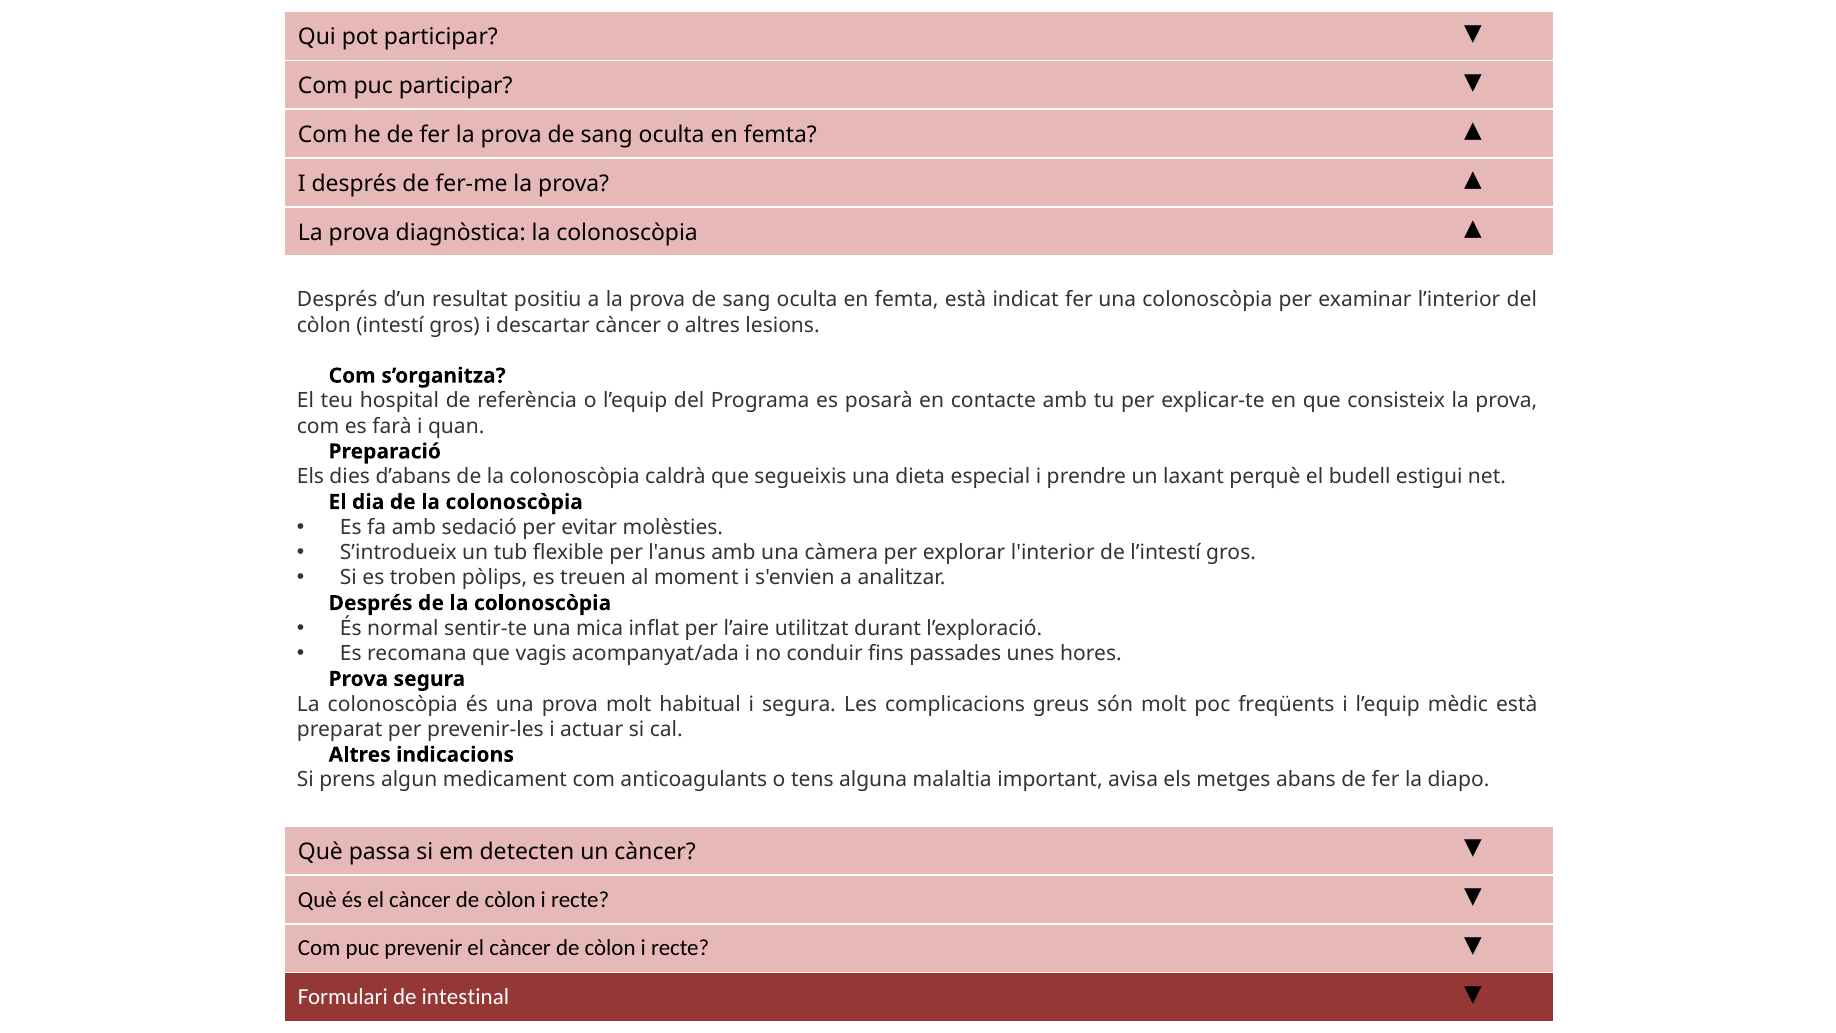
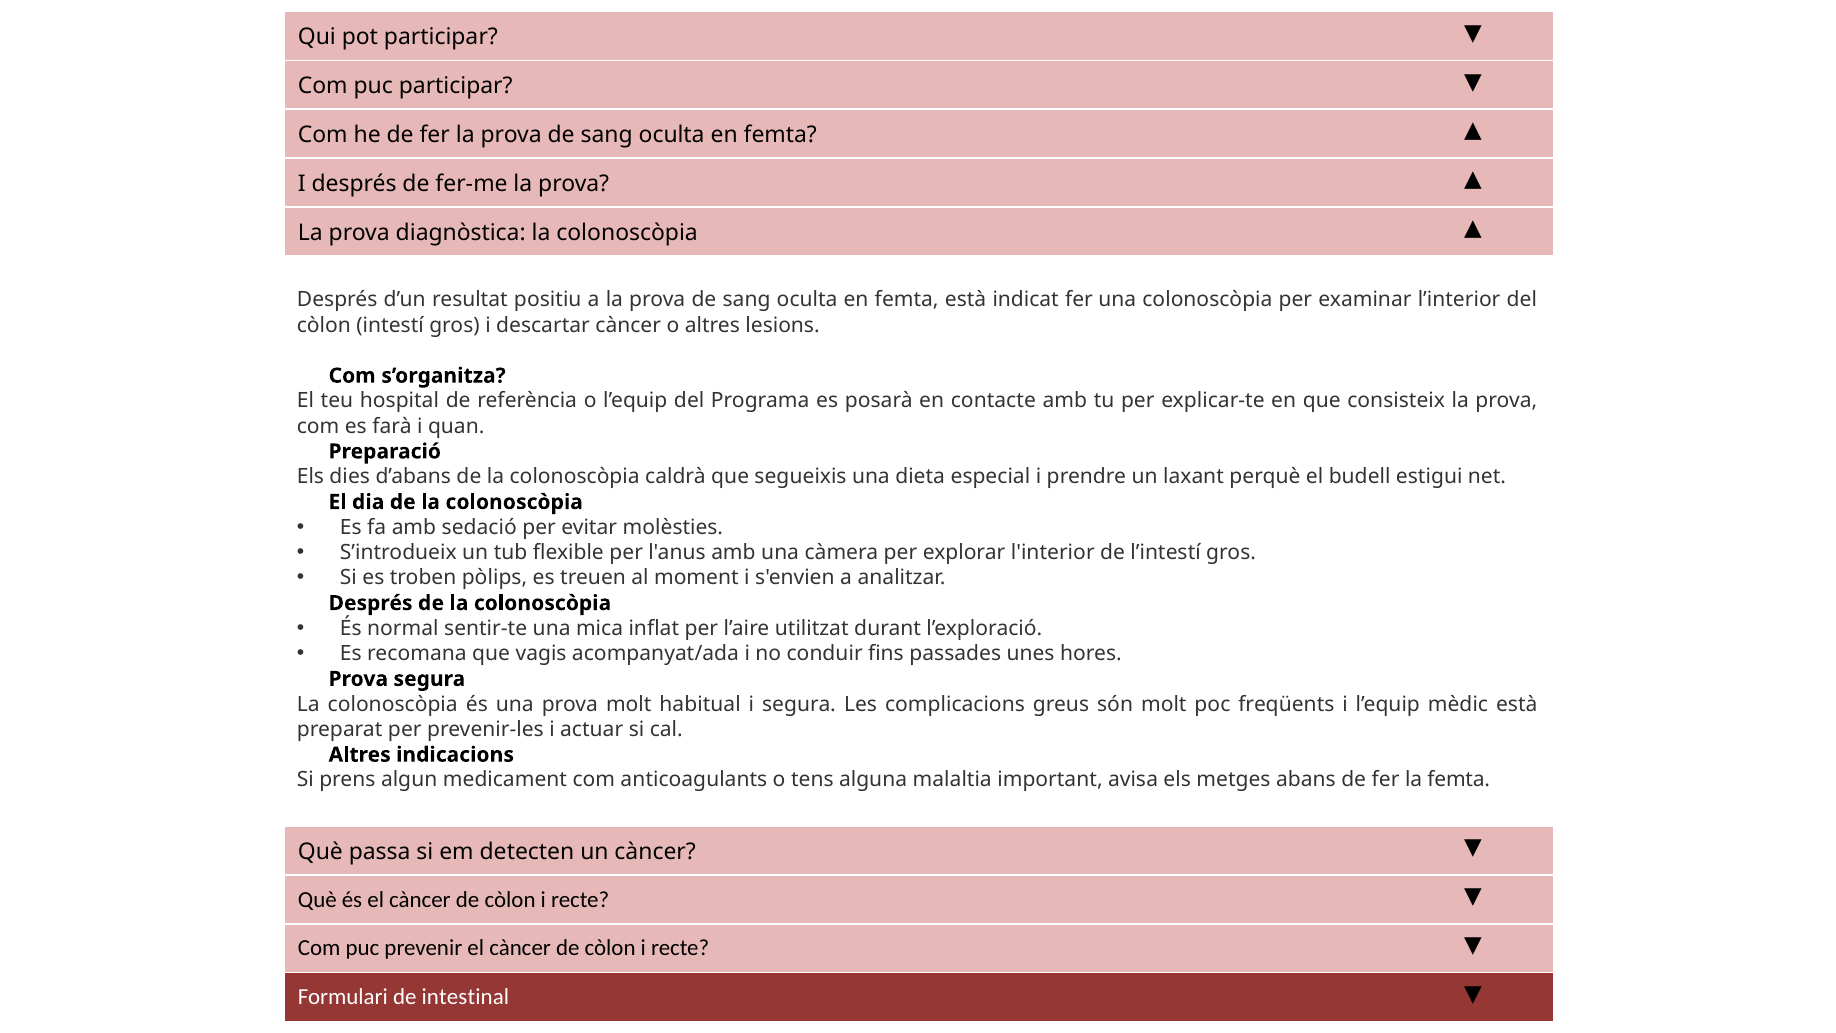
la diapo: diapo -> femta
